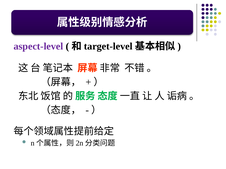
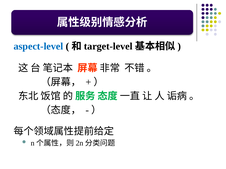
aspect-level colour: purple -> blue
